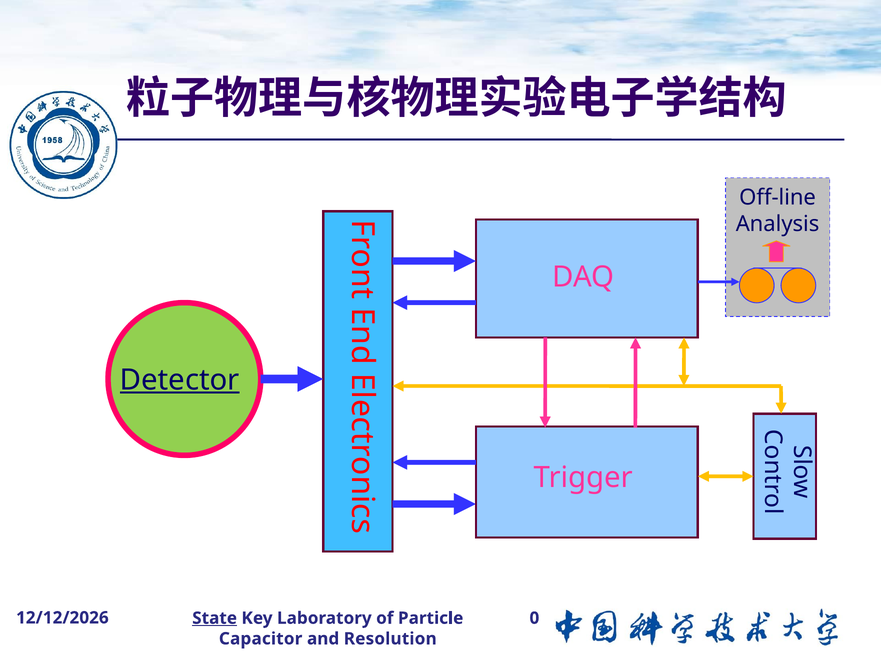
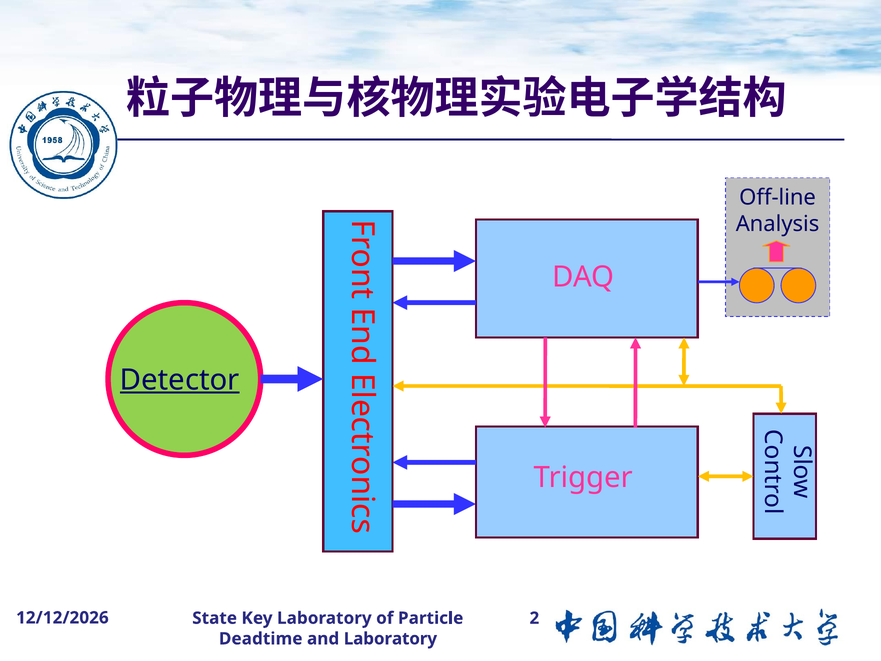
0: 0 -> 2
State underline: present -> none
Capacitor: Capacitor -> Deadtime
and Resolution: Resolution -> Laboratory
